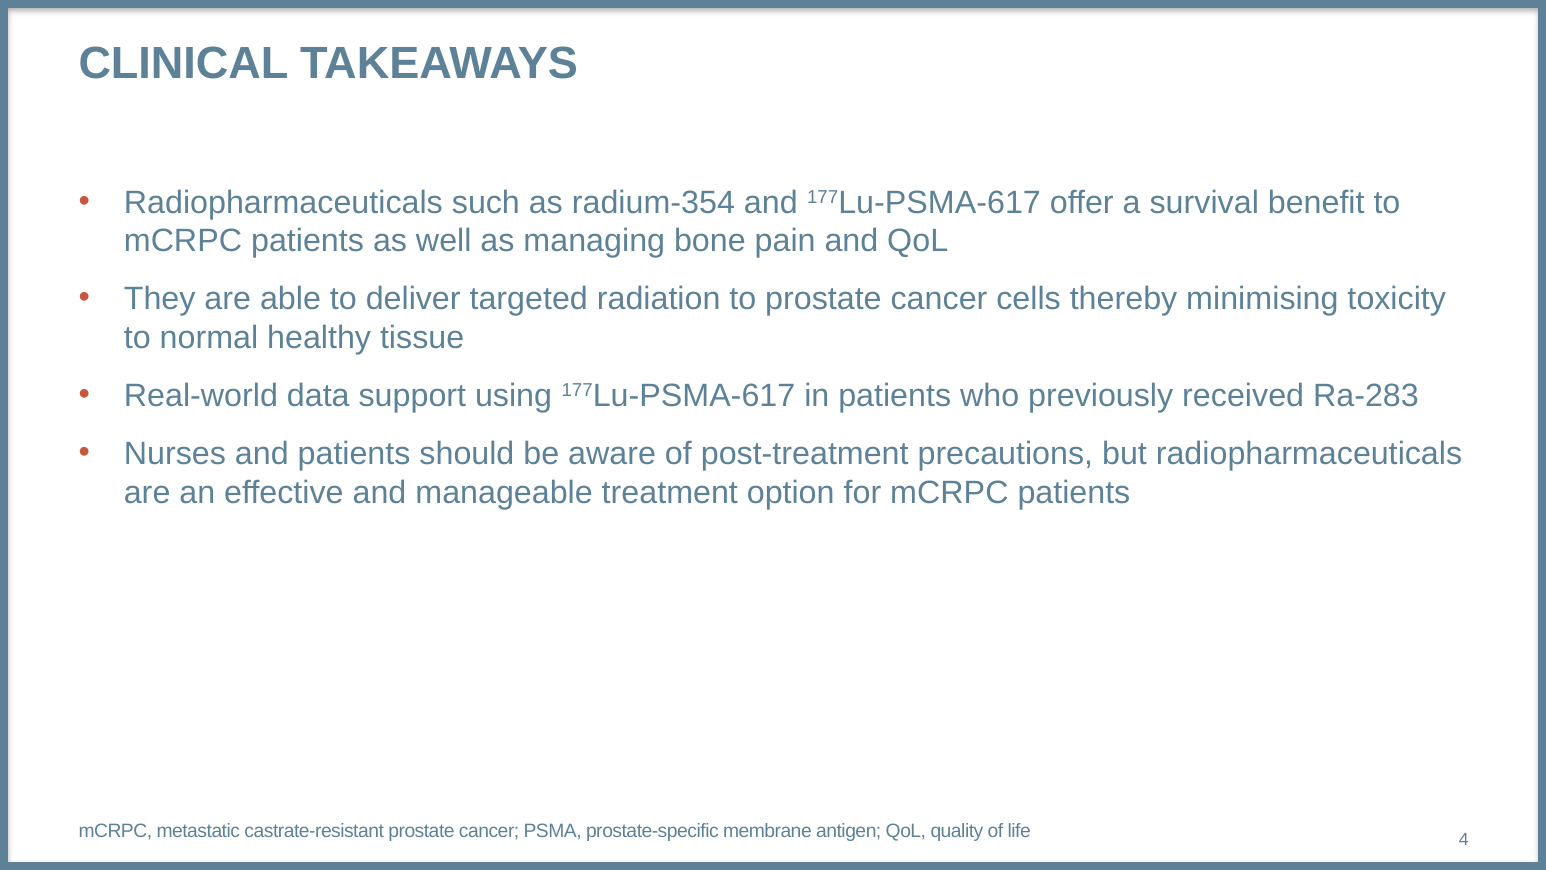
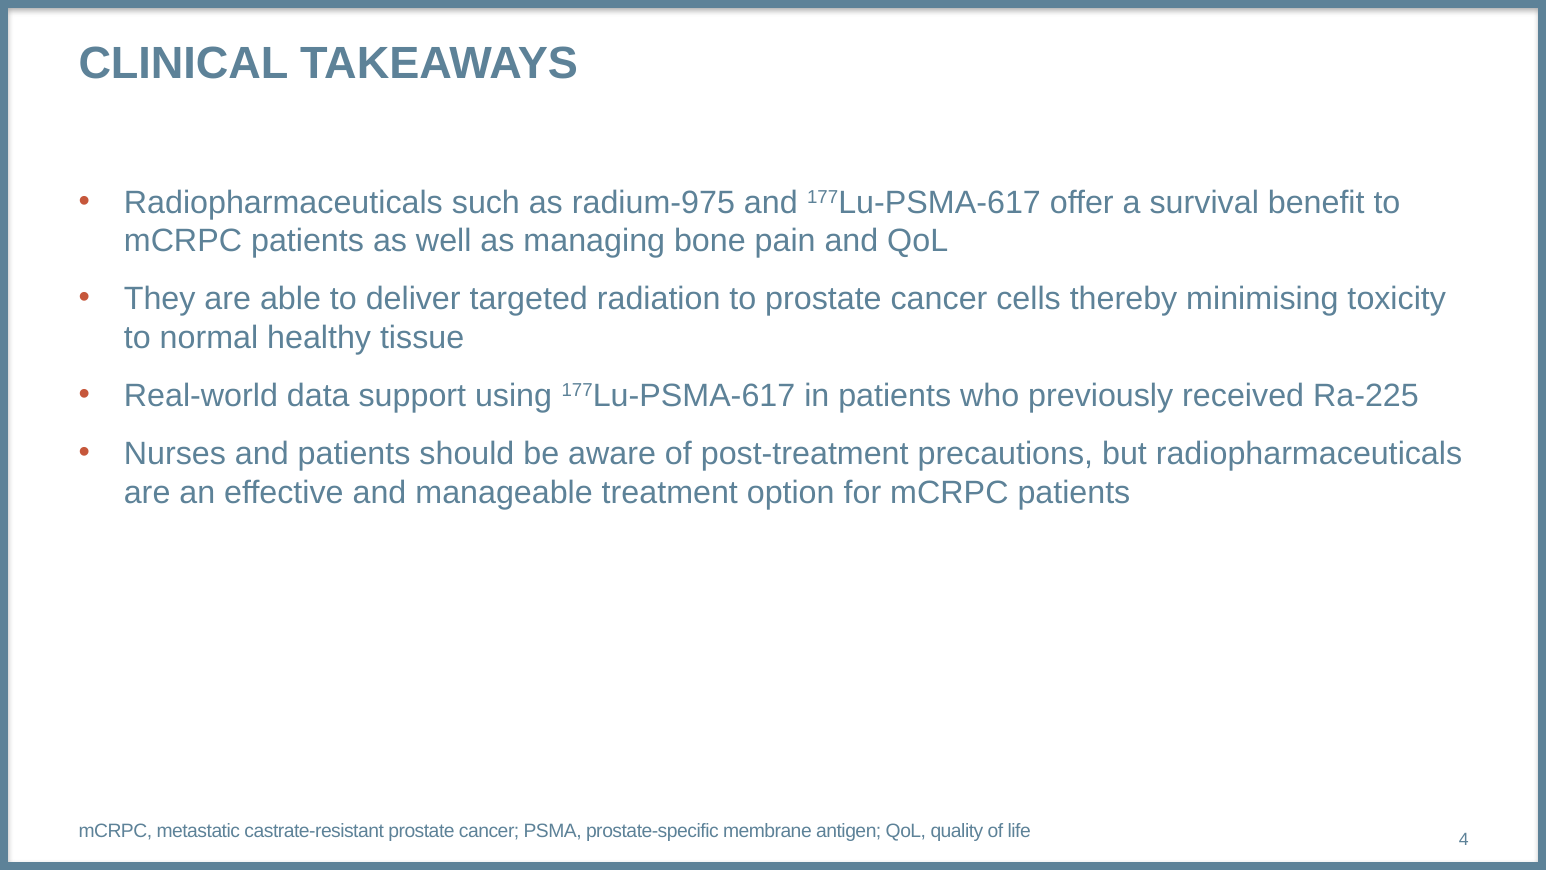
radium-354: radium-354 -> radium-975
Ra-283: Ra-283 -> Ra-225
